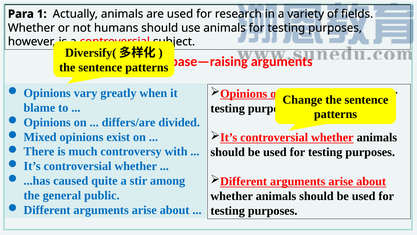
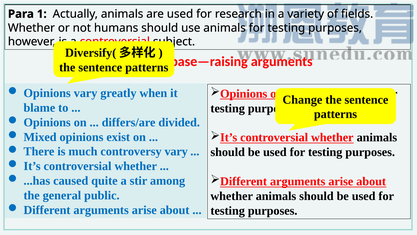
controversy with: with -> vary
